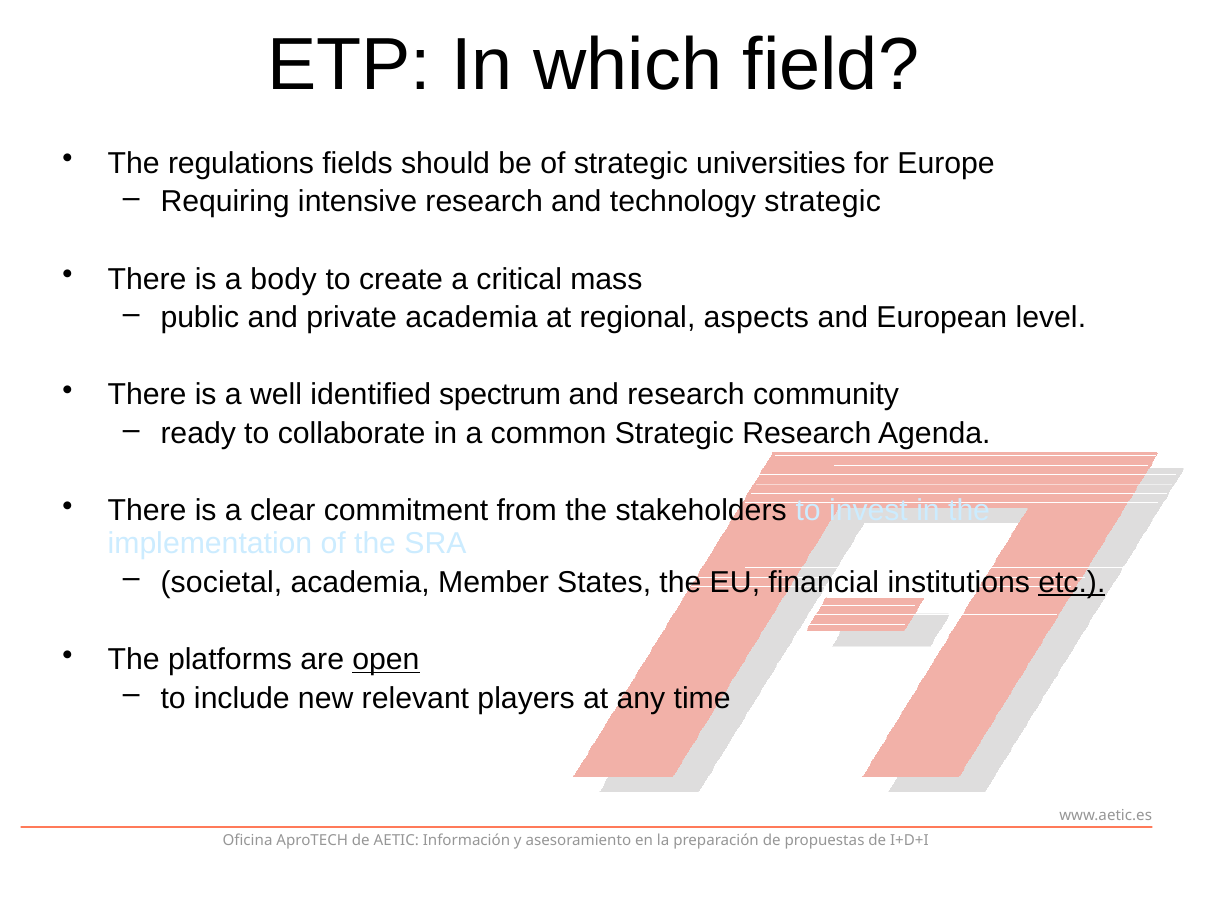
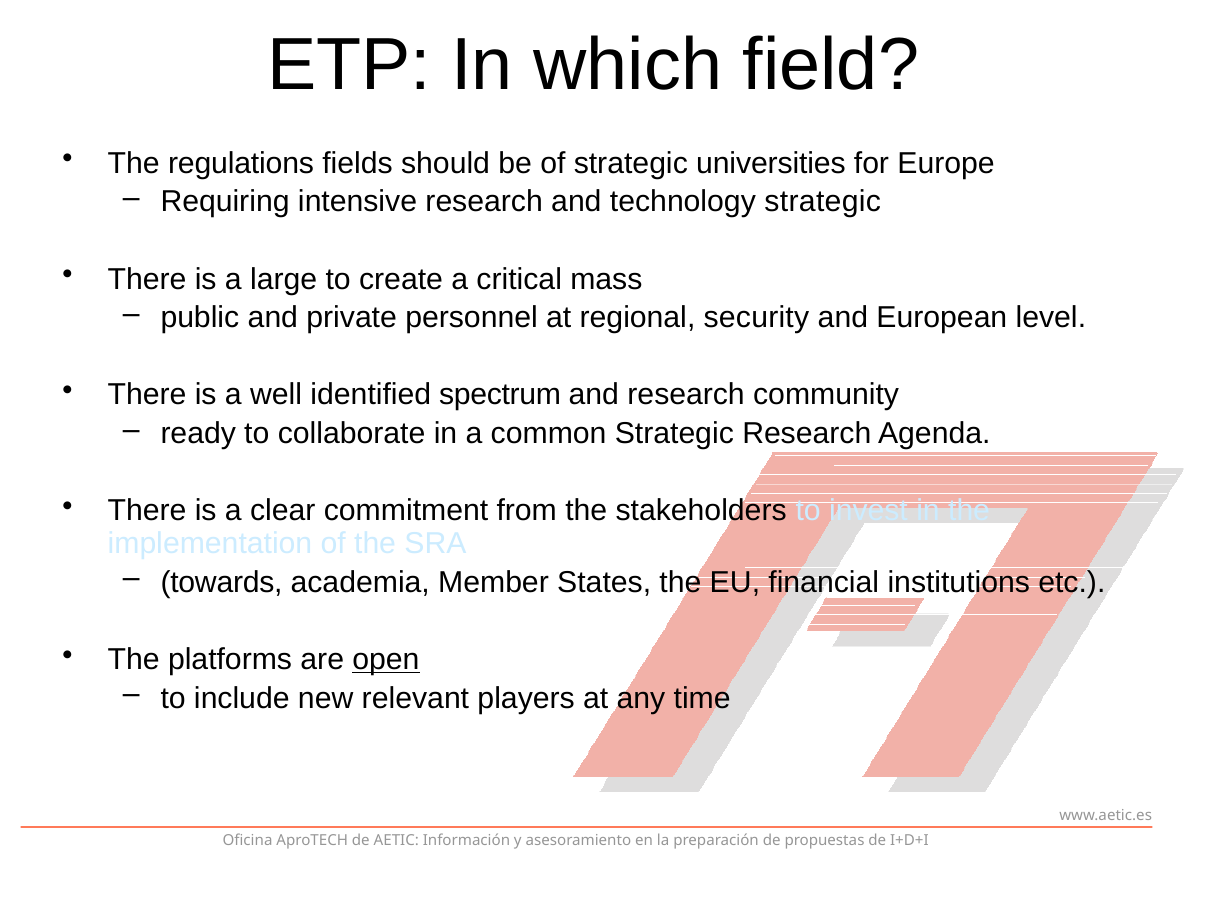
body: body -> large
private academia: academia -> personnel
aspects: aspects -> security
societal: societal -> towards
etc underline: present -> none
